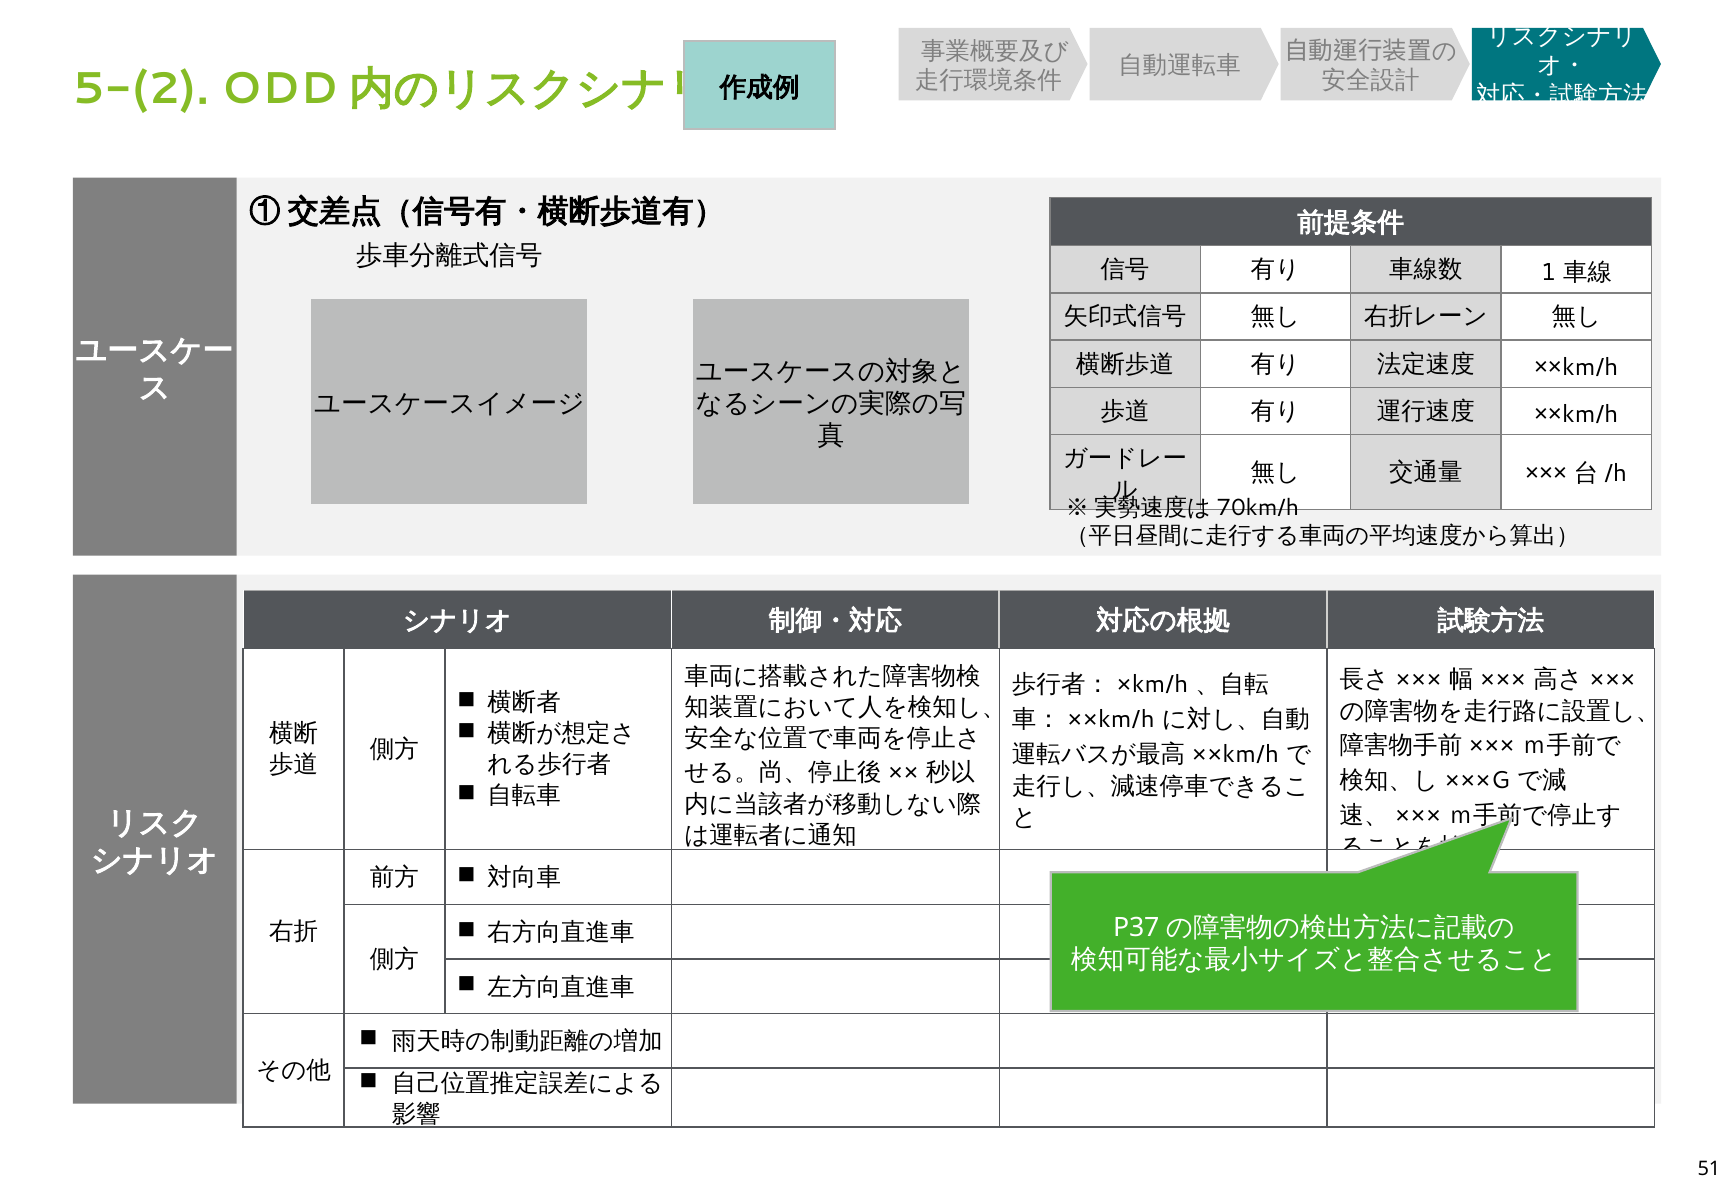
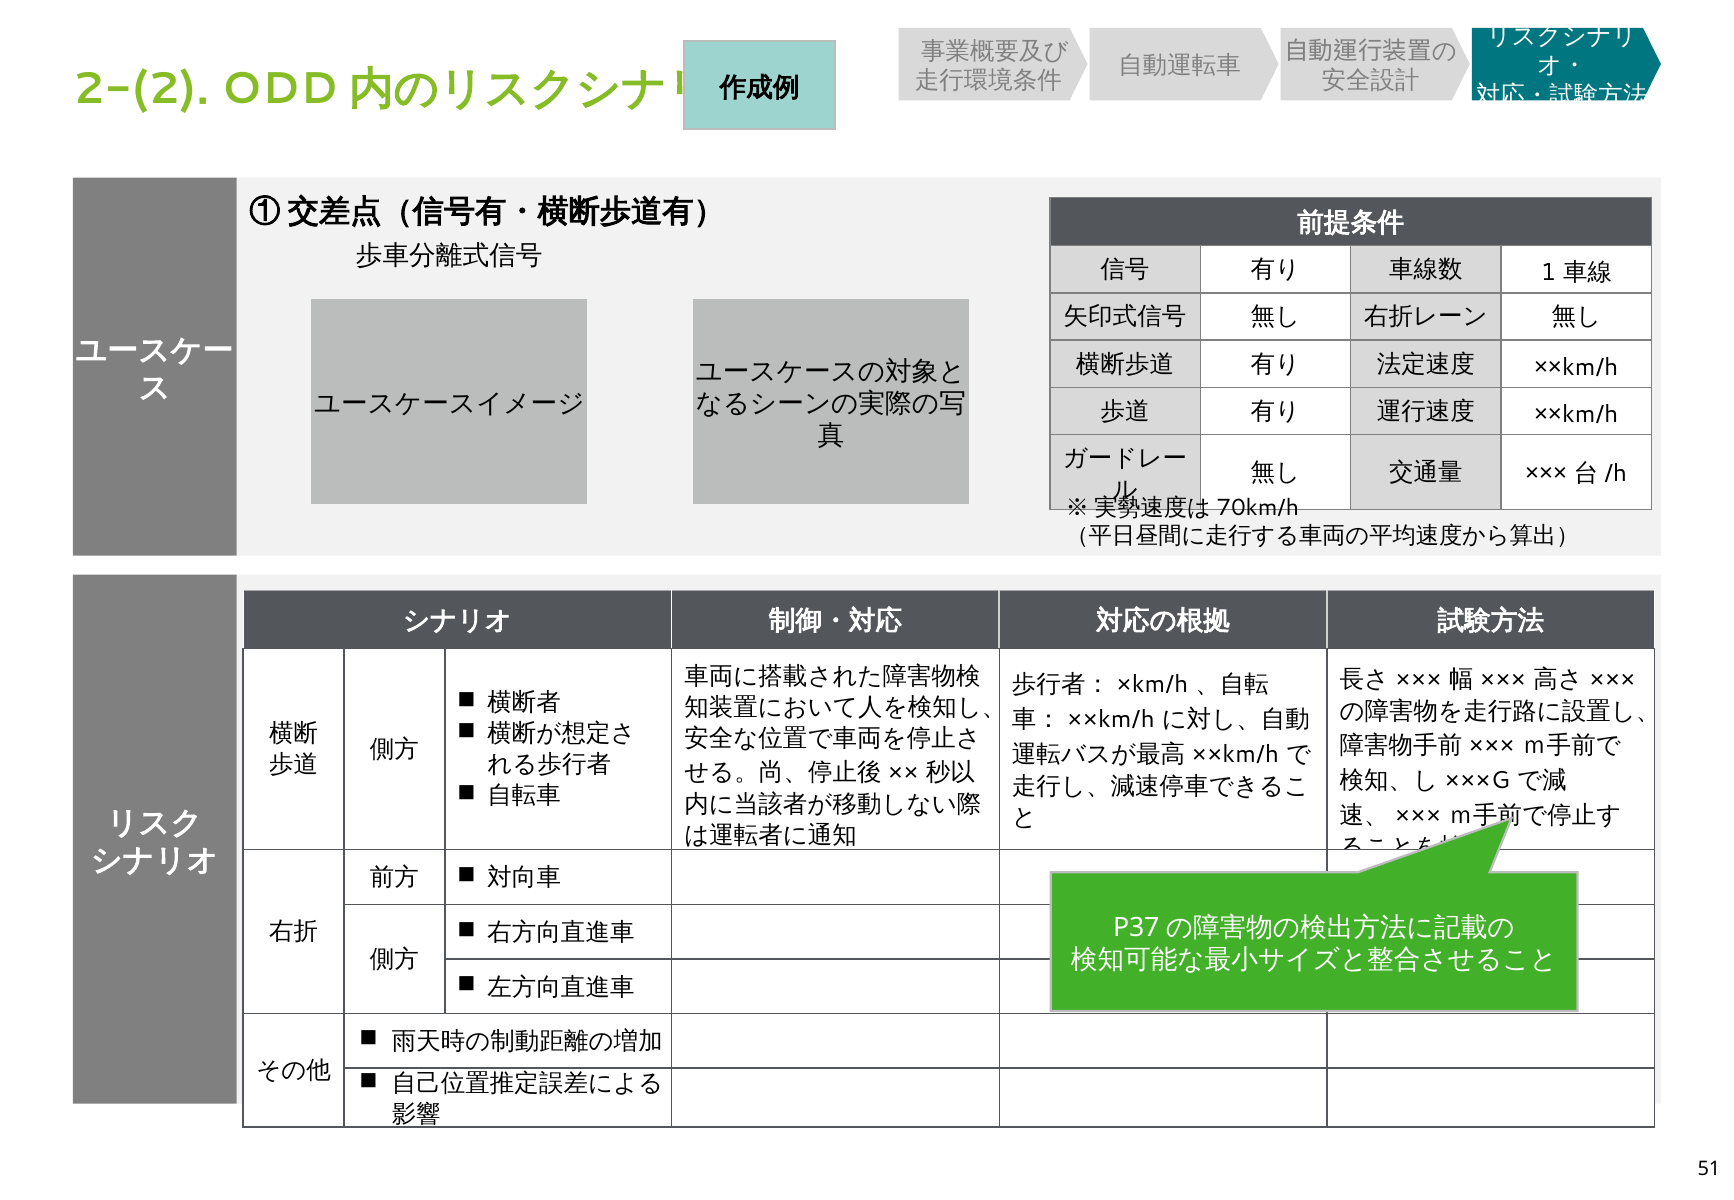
5-(2: 5-(2 -> 2-(2
